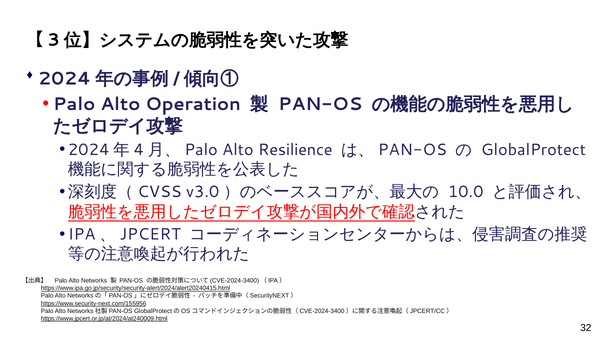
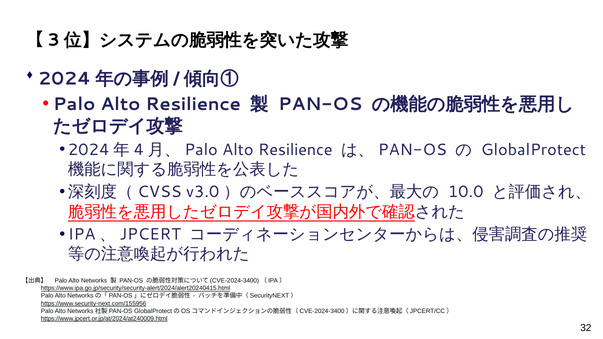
Palo Alto Operation: Operation -> Resilience
